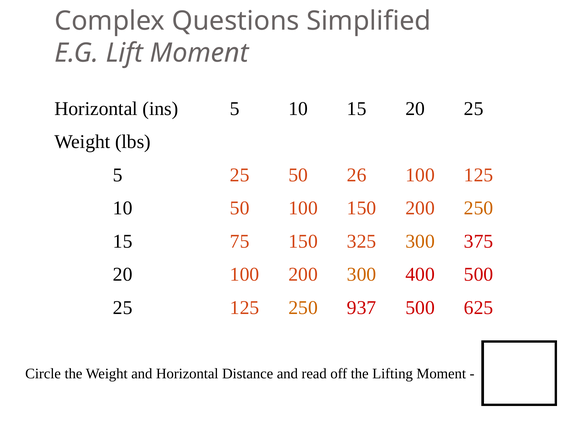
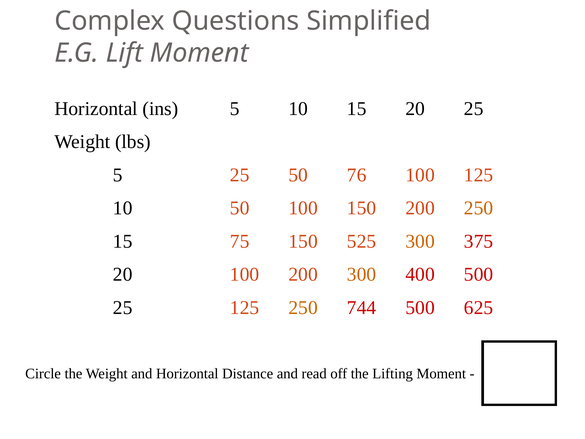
26: 26 -> 76
325: 325 -> 525
937: 937 -> 744
